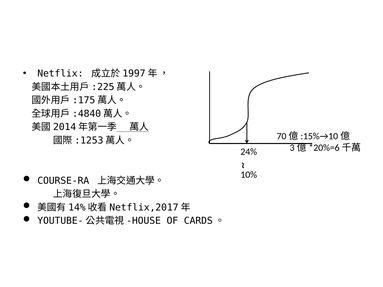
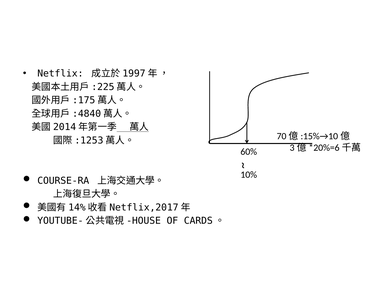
24%: 24% -> 60%
